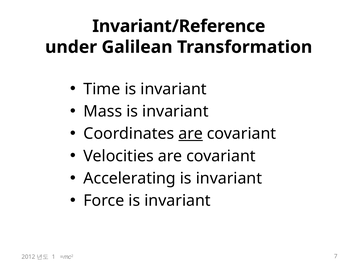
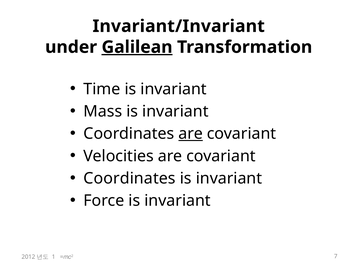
Invariant/Reference: Invariant/Reference -> Invariant/Invariant
Galilean underline: none -> present
Accelerating at (130, 179): Accelerating -> Coordinates
